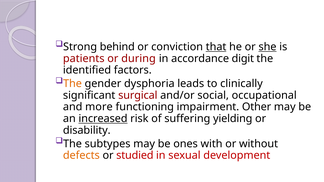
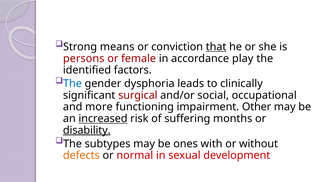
behind: behind -> means
she underline: present -> none
patients: patients -> persons
during: during -> female
digit: digit -> play
The at (72, 84) colour: orange -> blue
yielding: yielding -> months
disability underline: none -> present
studied: studied -> normal
